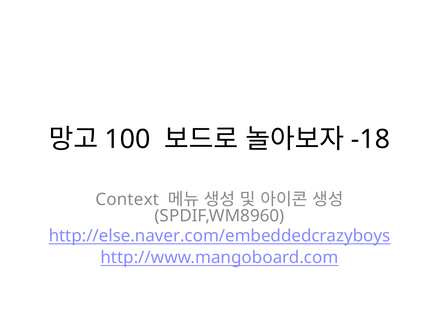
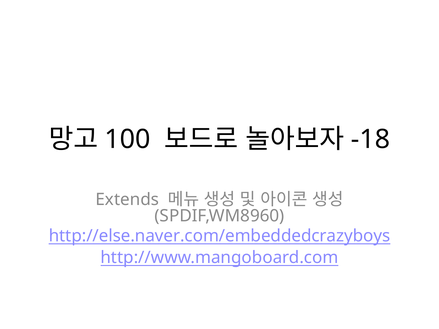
Context: Context -> Extends
